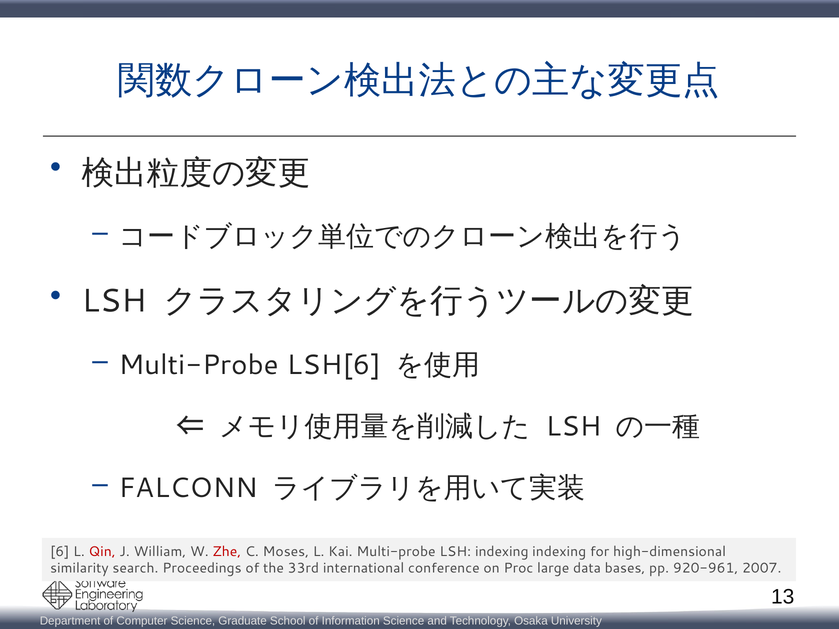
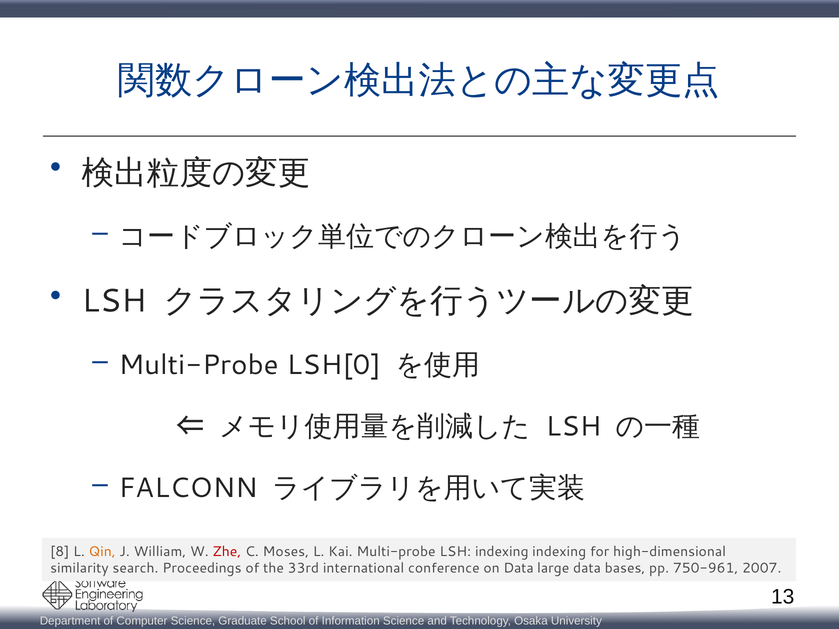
LSH[6: LSH[6 -> LSH[0
6: 6 -> 8
Qin colour: red -> orange
on Proc: Proc -> Data
920-961: 920-961 -> 750-961
